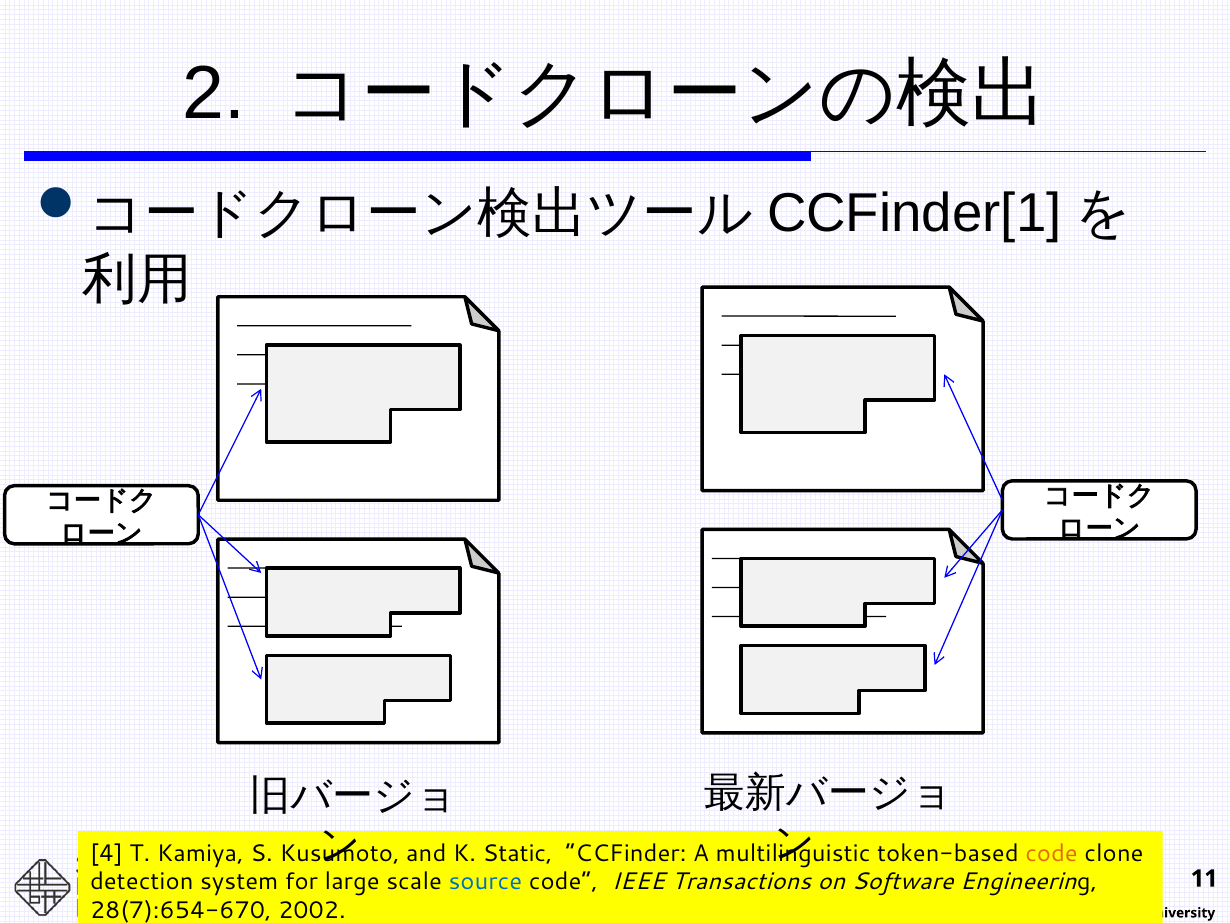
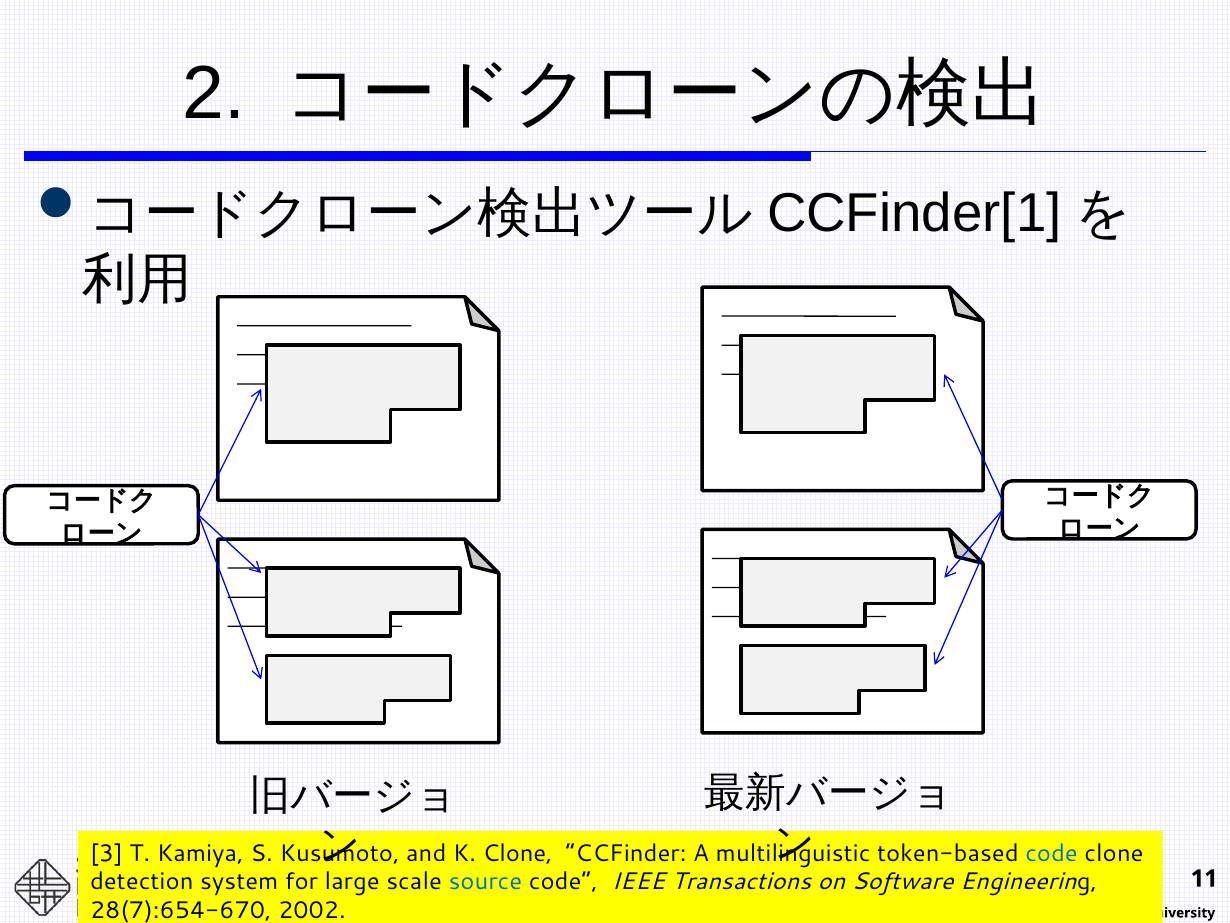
4: 4 -> 3
K Static: Static -> Clone
code at (1052, 853) colour: orange -> blue
